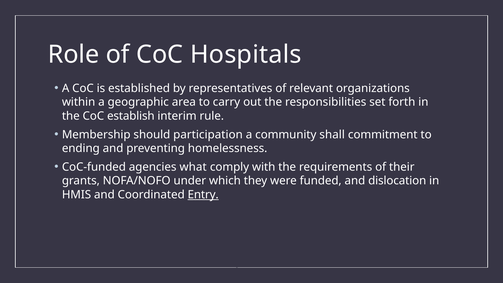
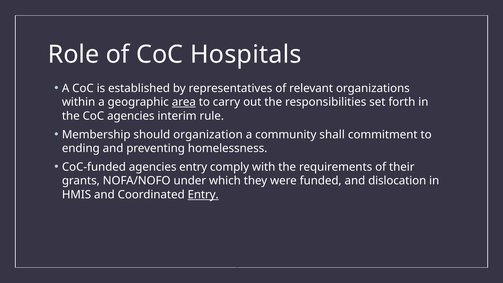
area underline: none -> present
CoC establish: establish -> agencies
participation: participation -> organization
agencies what: what -> entry
